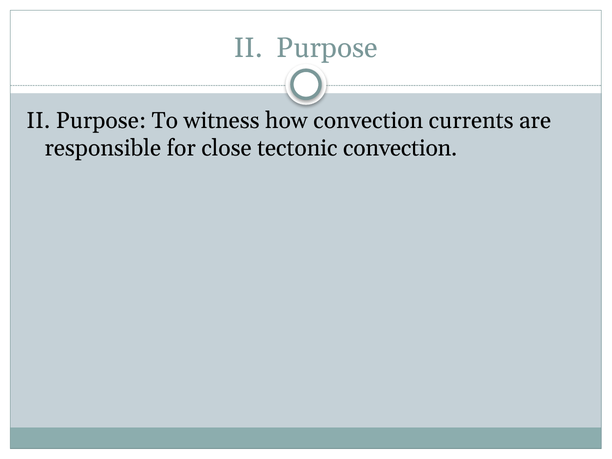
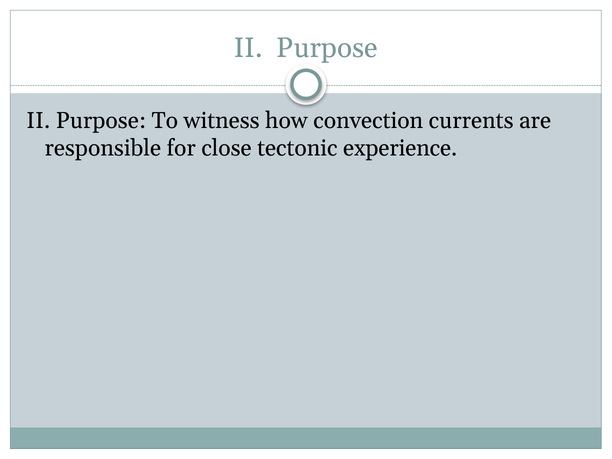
tectonic convection: convection -> experience
